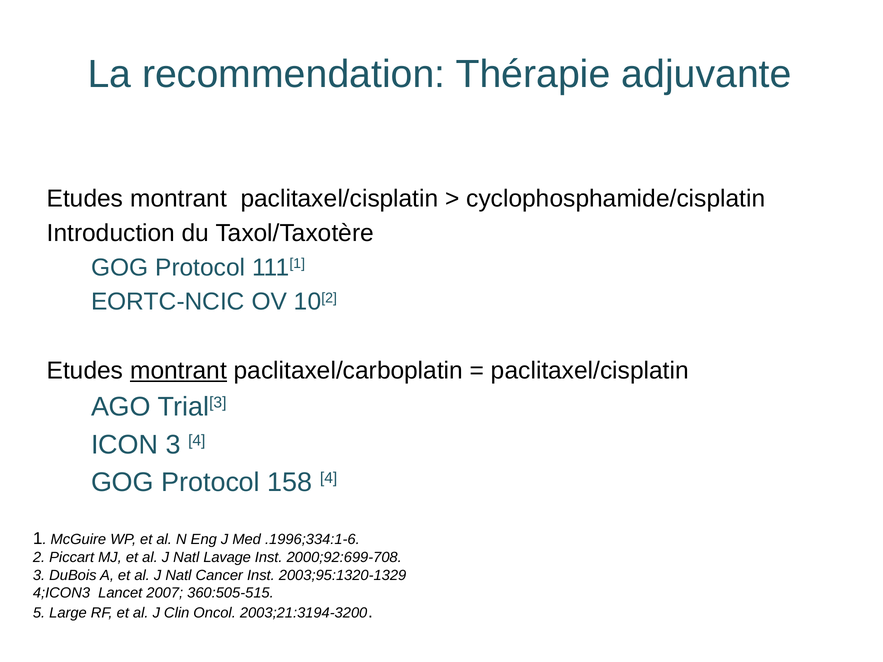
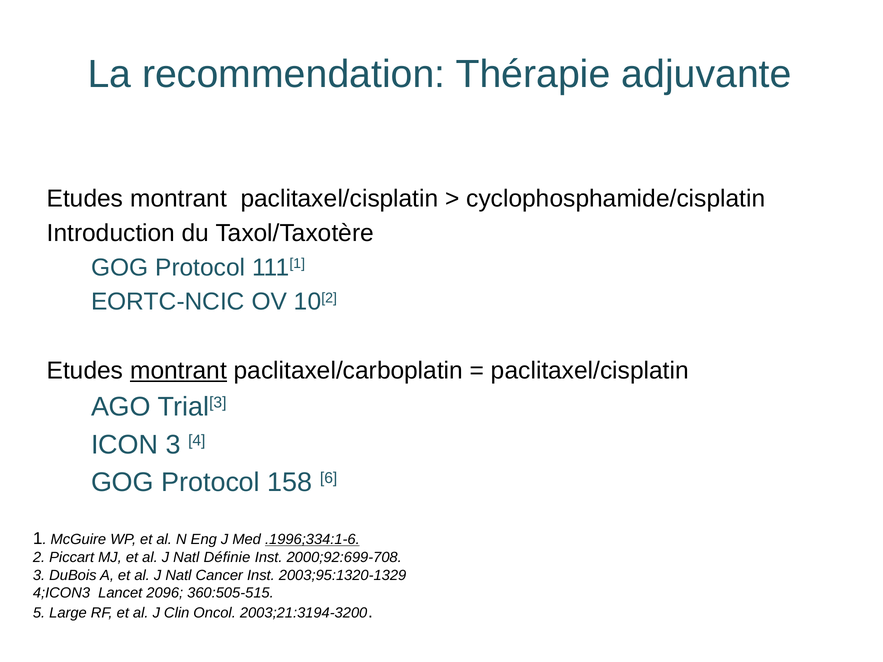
158 4: 4 -> 6
.1996;334:1-6 underline: none -> present
Lavage: Lavage -> Définie
2007: 2007 -> 2096
